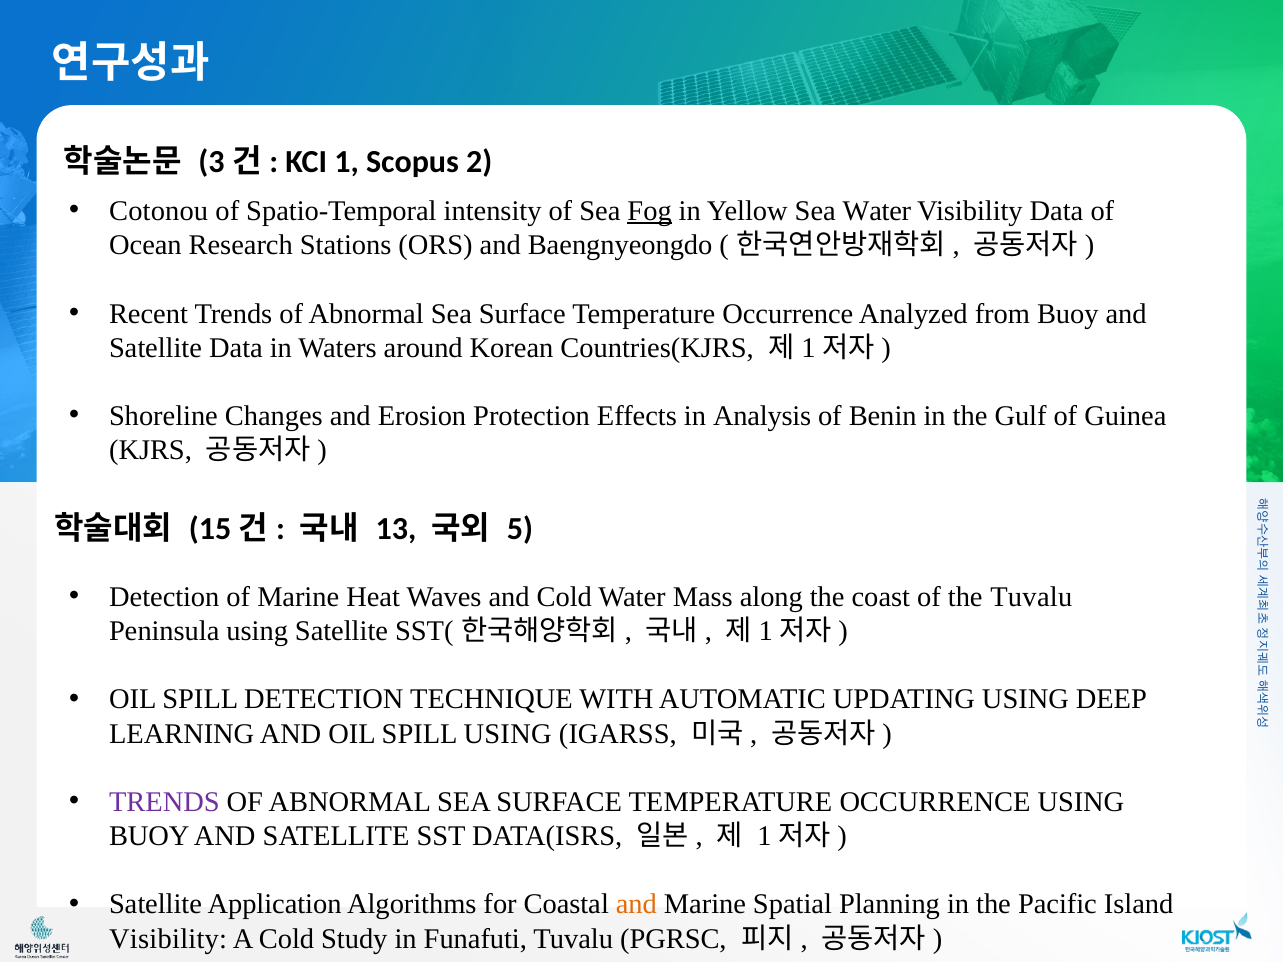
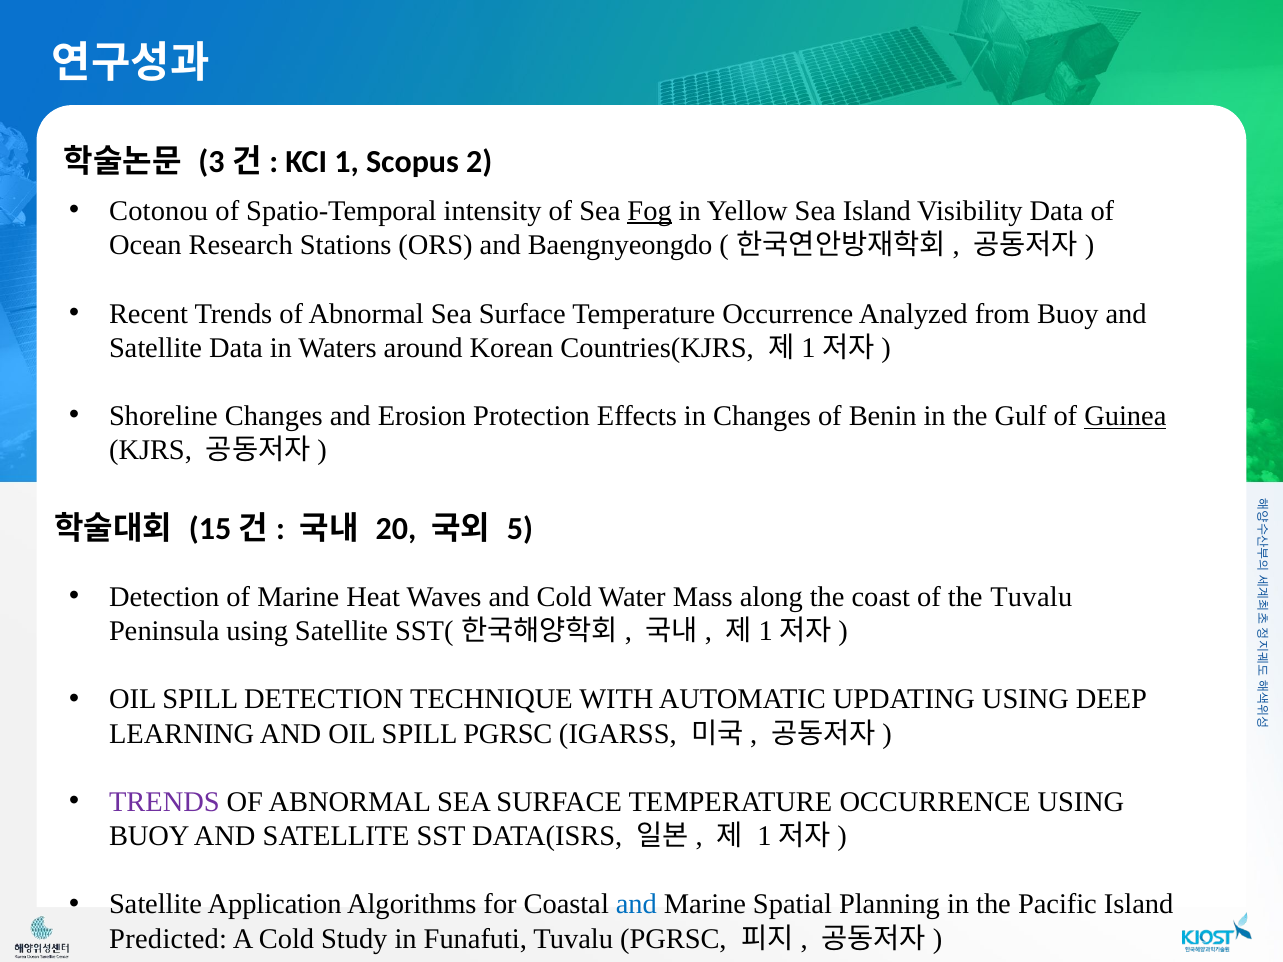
Sea Water: Water -> Island
in Analysis: Analysis -> Changes
Guinea underline: none -> present
13: 13 -> 20
SPILL USING: USING -> PGRSC
and at (636, 905) colour: orange -> blue
Visibility at (168, 939): Visibility -> Predicted
